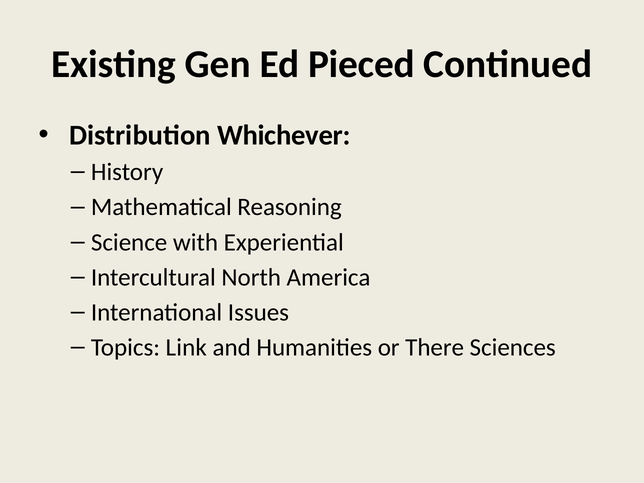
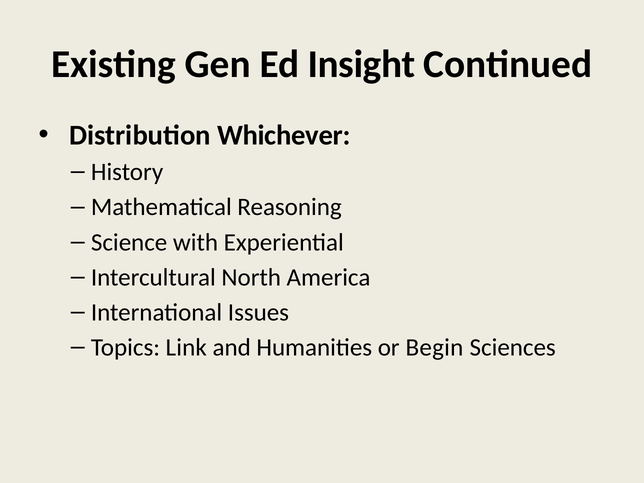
Pieced: Pieced -> Insight
There: There -> Begin
